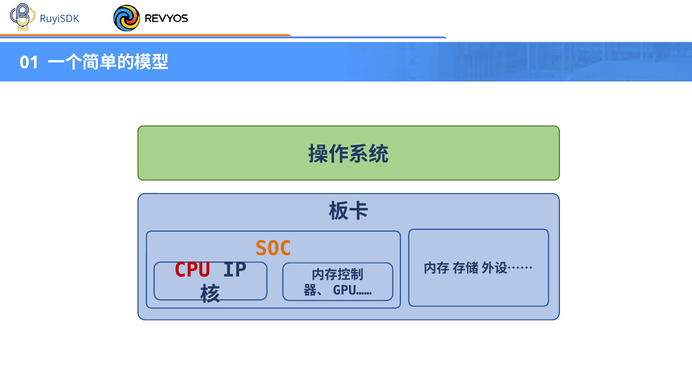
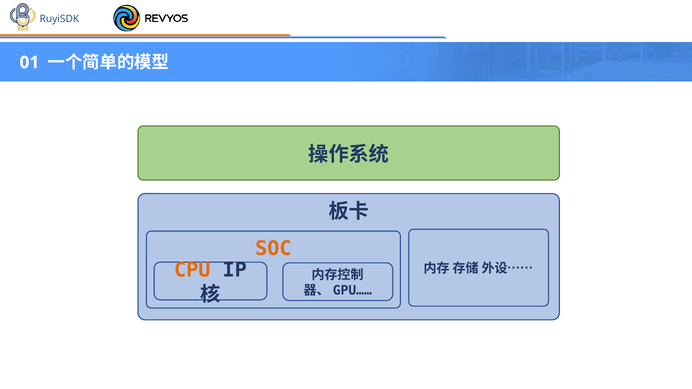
CPU colour: red -> orange
